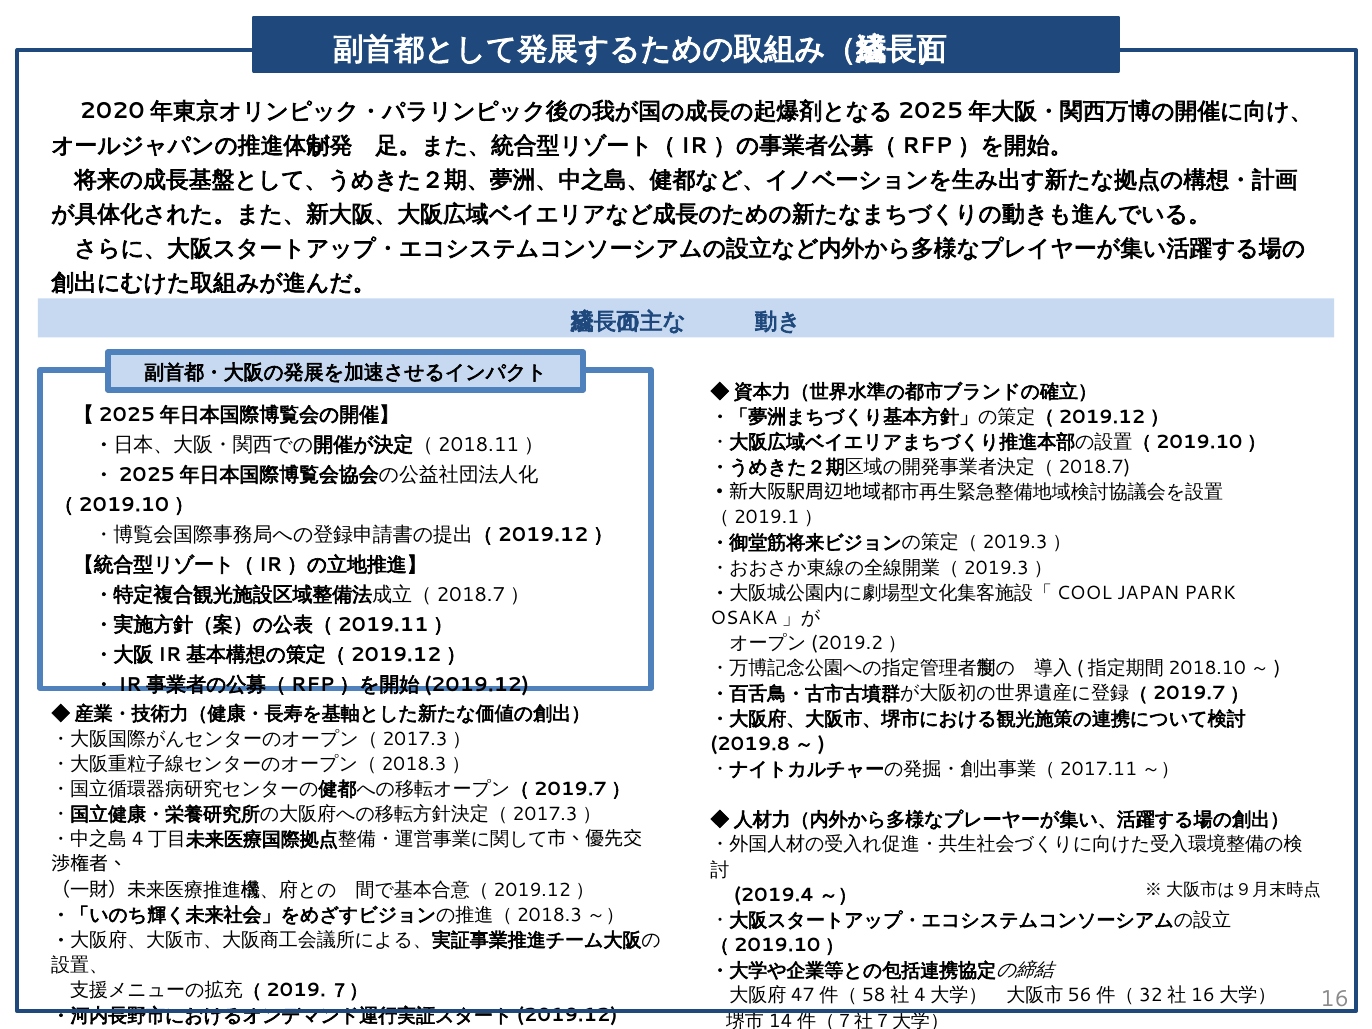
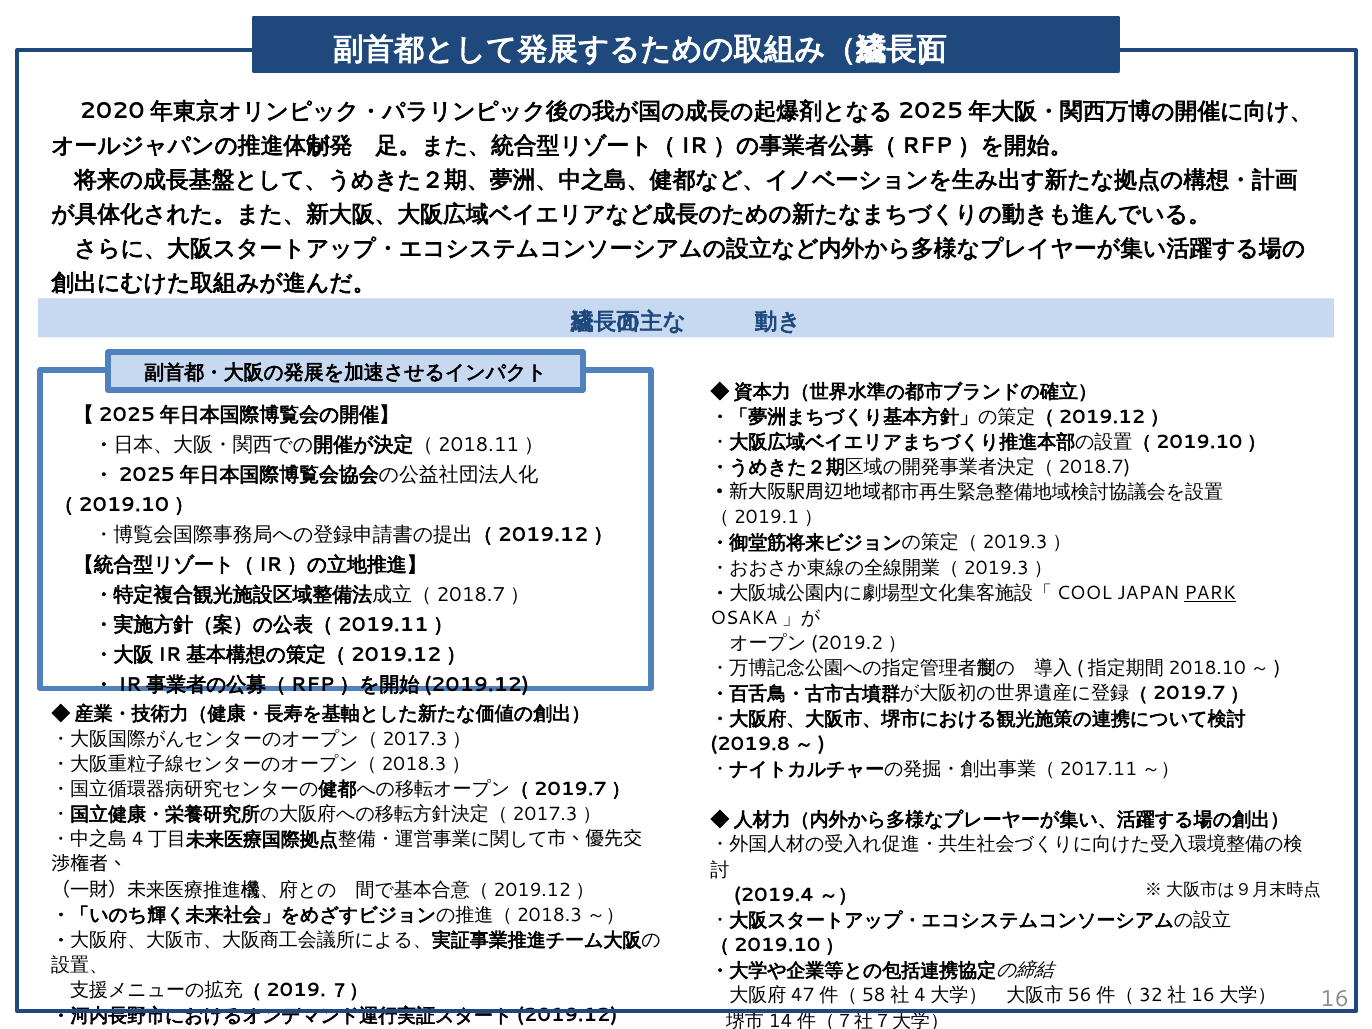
PARK underline: none -> present
